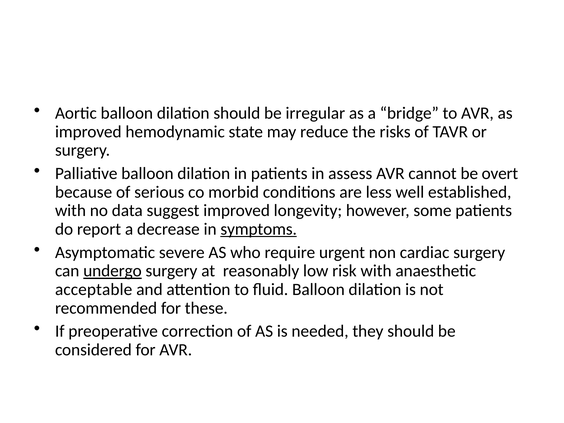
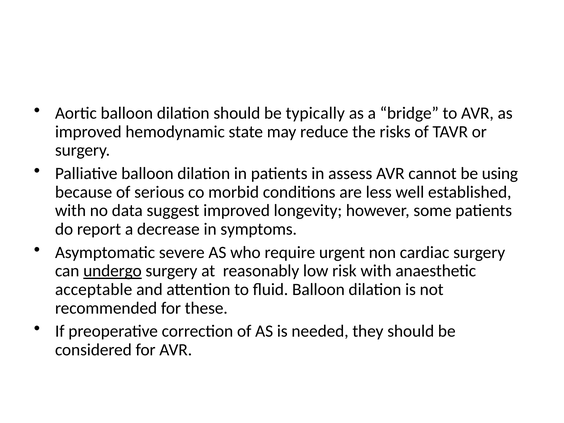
irregular: irregular -> typically
overt: overt -> using
symptoms underline: present -> none
